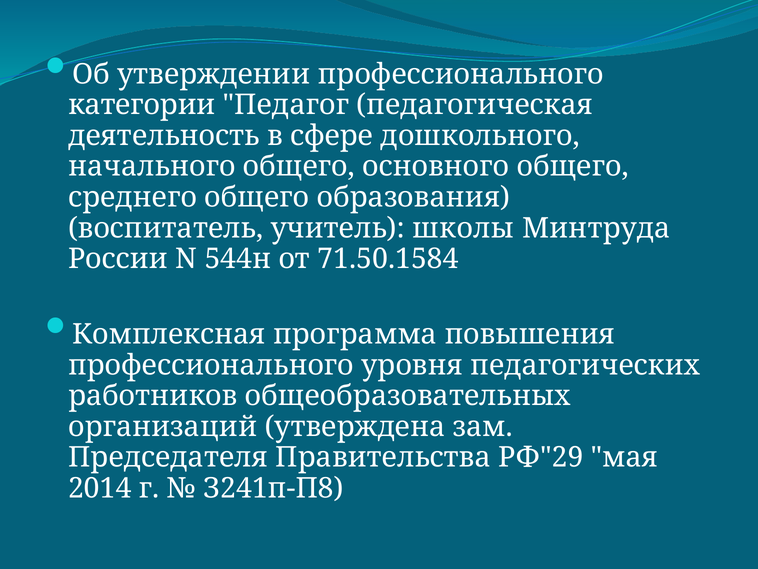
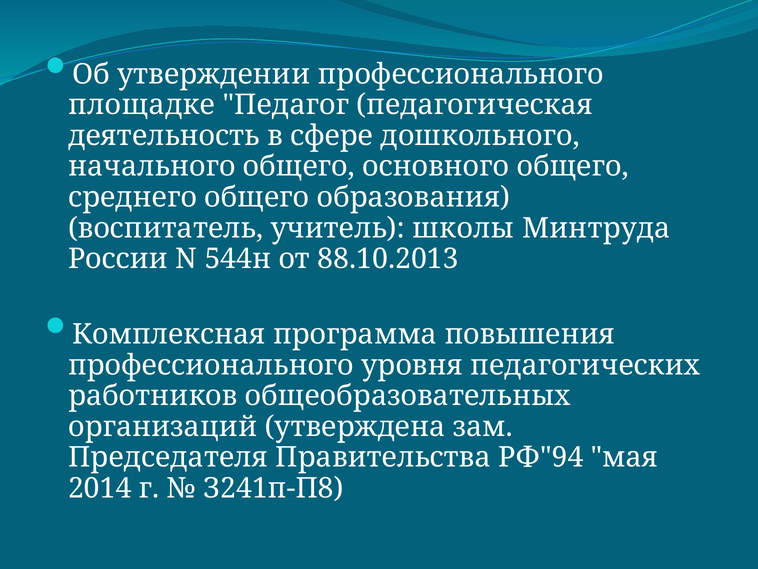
категории: категории -> площадке
71.50.1584: 71.50.1584 -> 88.10.2013
РФ"29: РФ"29 -> РФ"94
